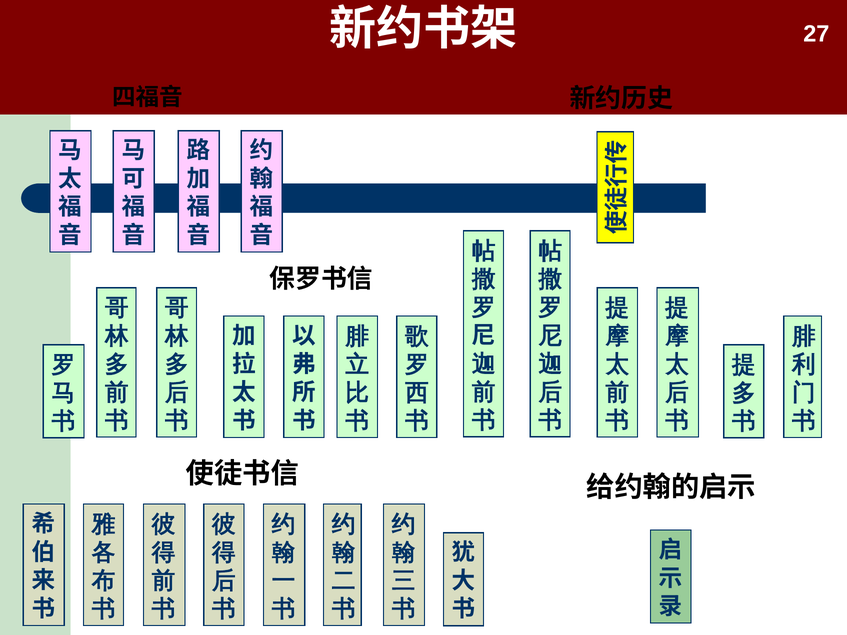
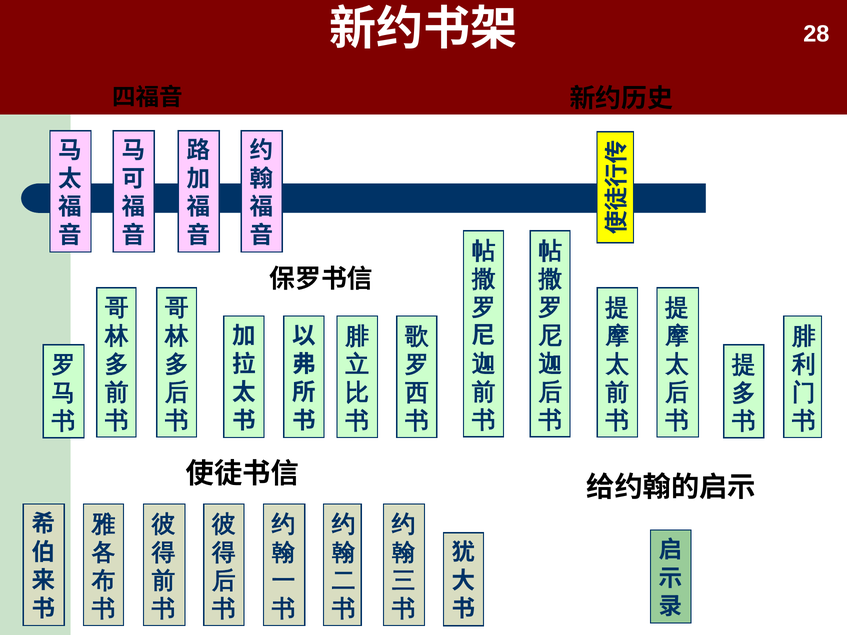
27: 27 -> 28
